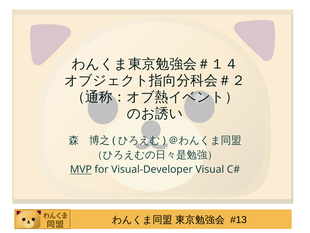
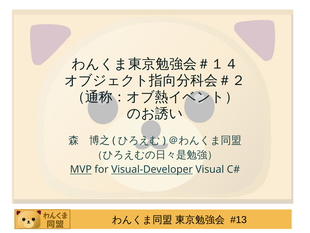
Visual-Developer underline: none -> present
